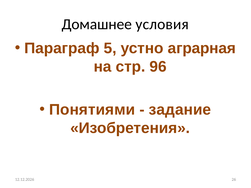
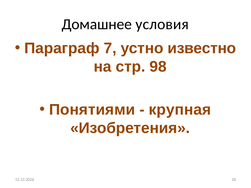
5: 5 -> 7
аграрная: аграрная -> известно
96: 96 -> 98
задание: задание -> крупная
